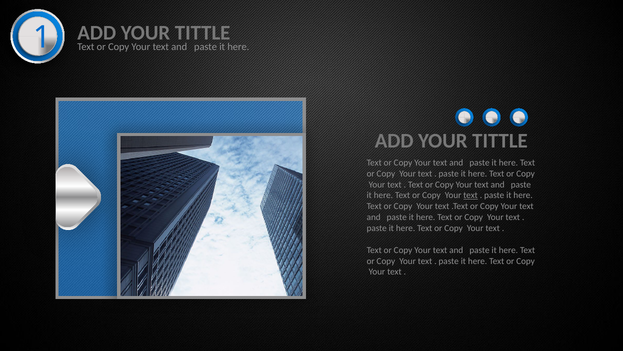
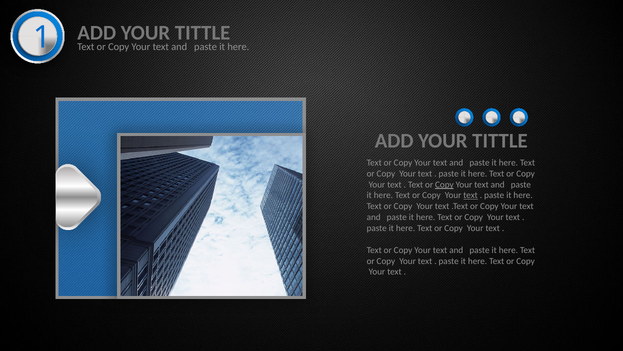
Copy at (444, 184) underline: none -> present
